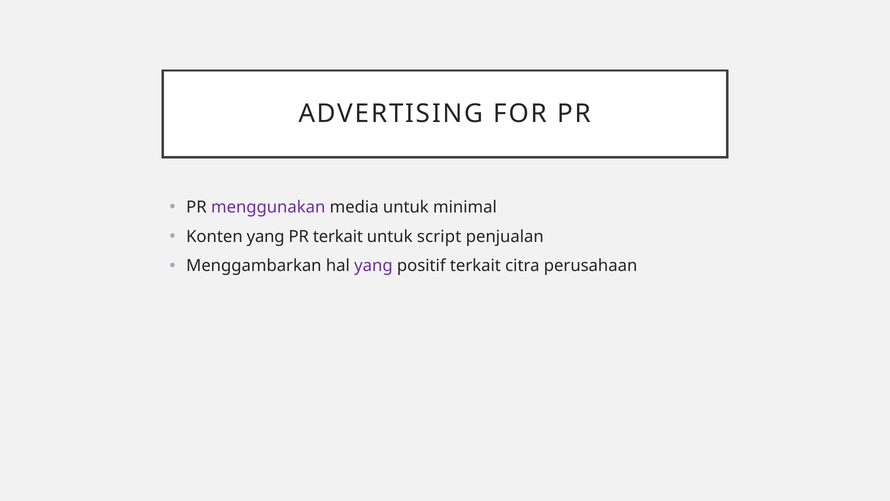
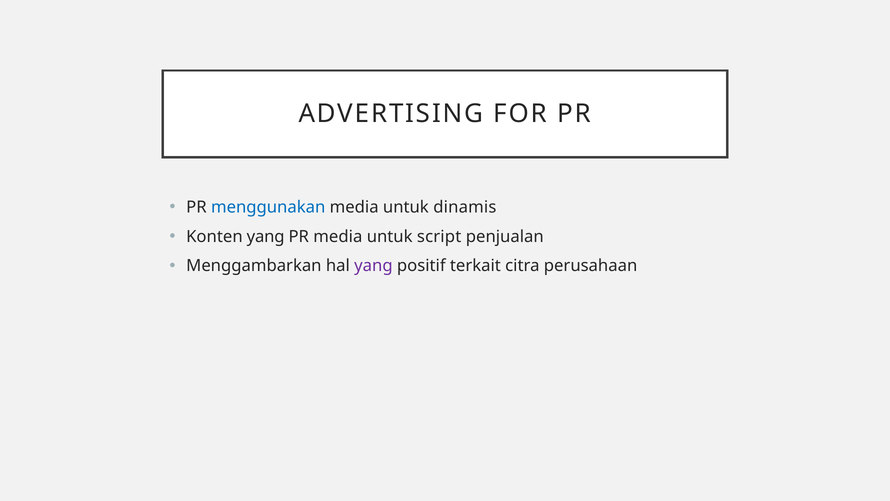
menggunakan colour: purple -> blue
minimal: minimal -> dinamis
PR terkait: terkait -> media
